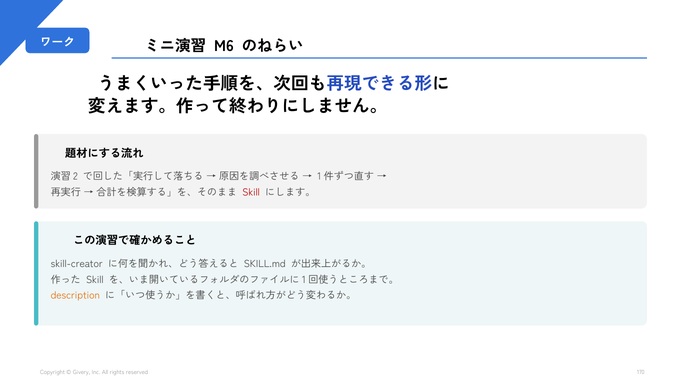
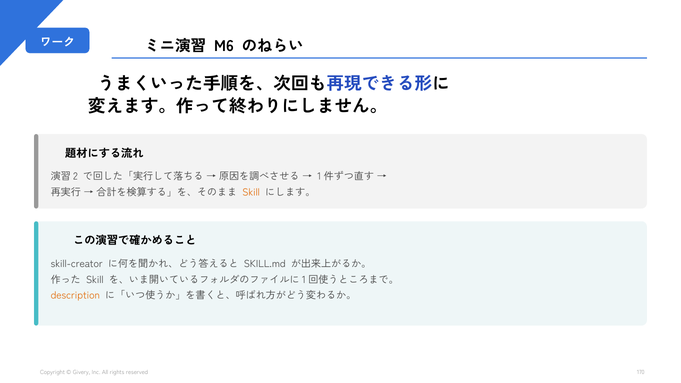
Skill at (251, 192) colour: red -> orange
